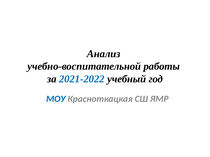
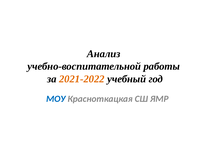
2021-2022 colour: blue -> orange
